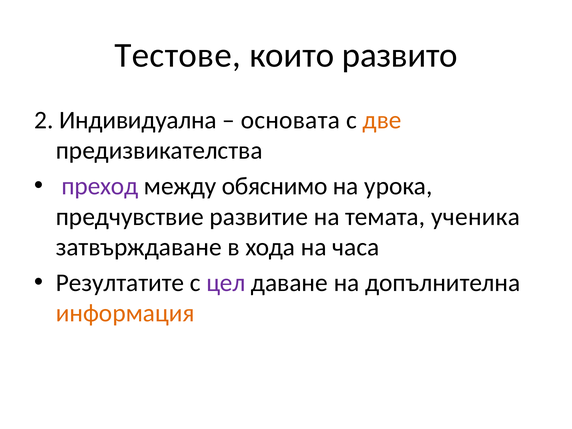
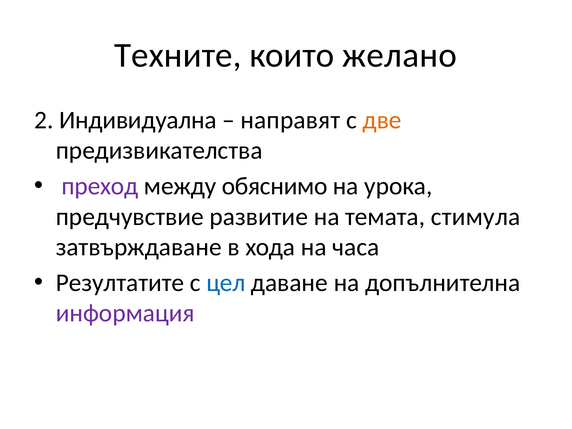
Тестове: Тестове -> Техните
развито: развито -> желано
основата: основата -> направят
ученика: ученика -> стимула
цел colour: purple -> blue
информация colour: orange -> purple
